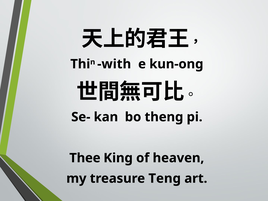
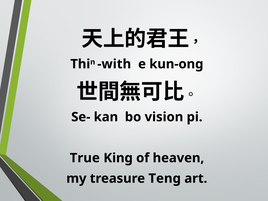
theng: theng -> vision
Thee: Thee -> True
